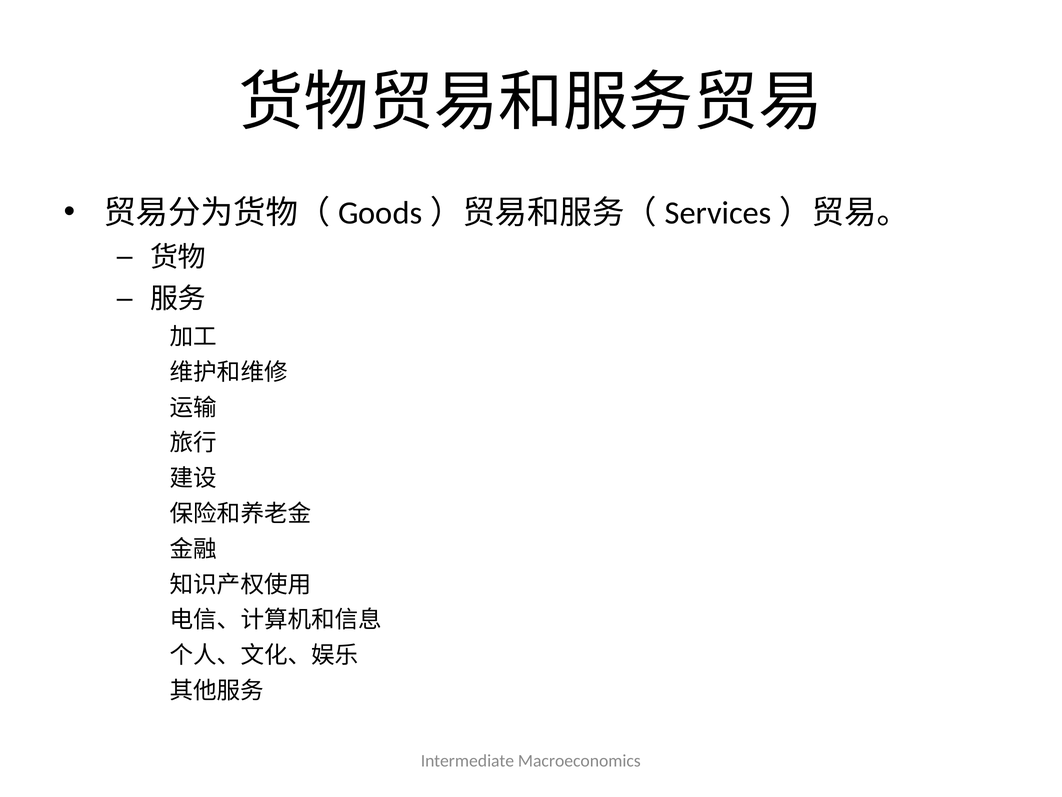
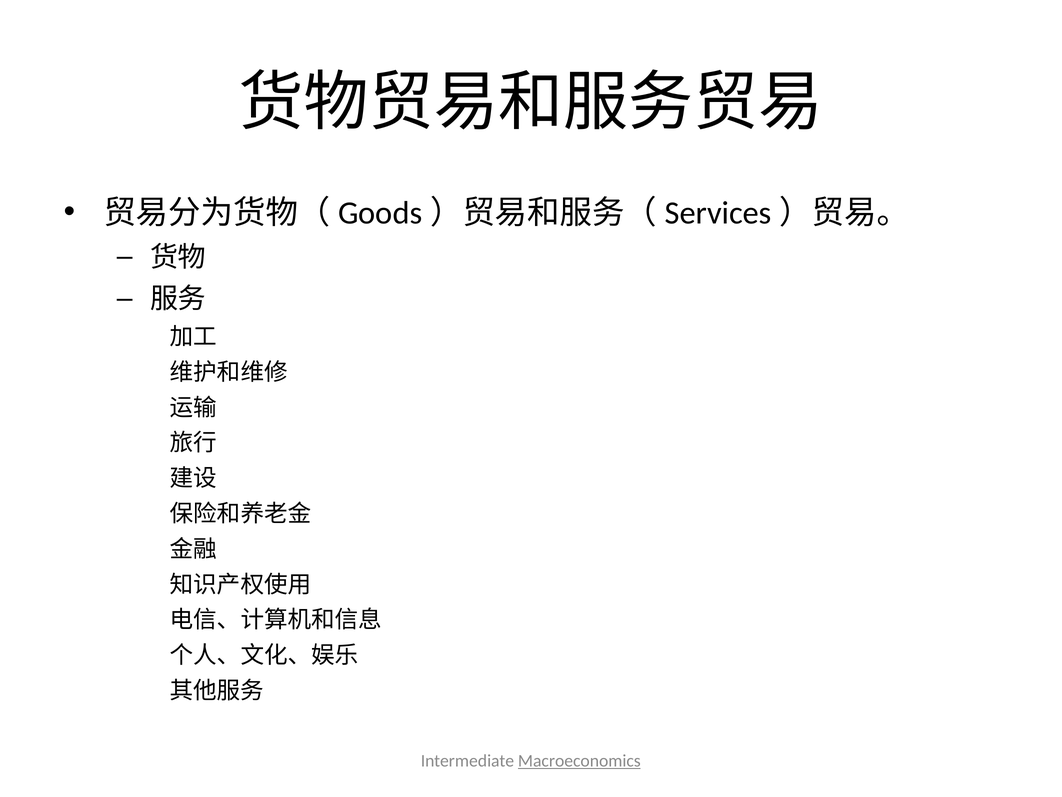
Macroeconomics underline: none -> present
